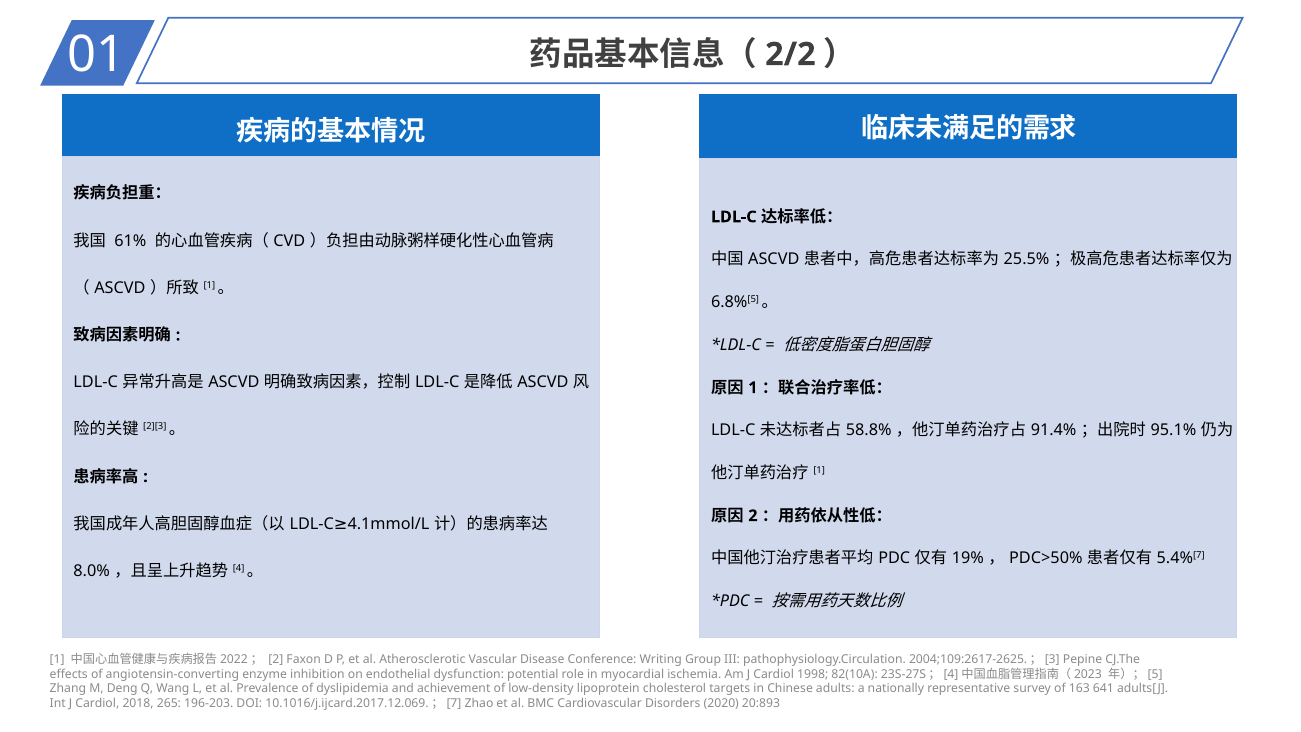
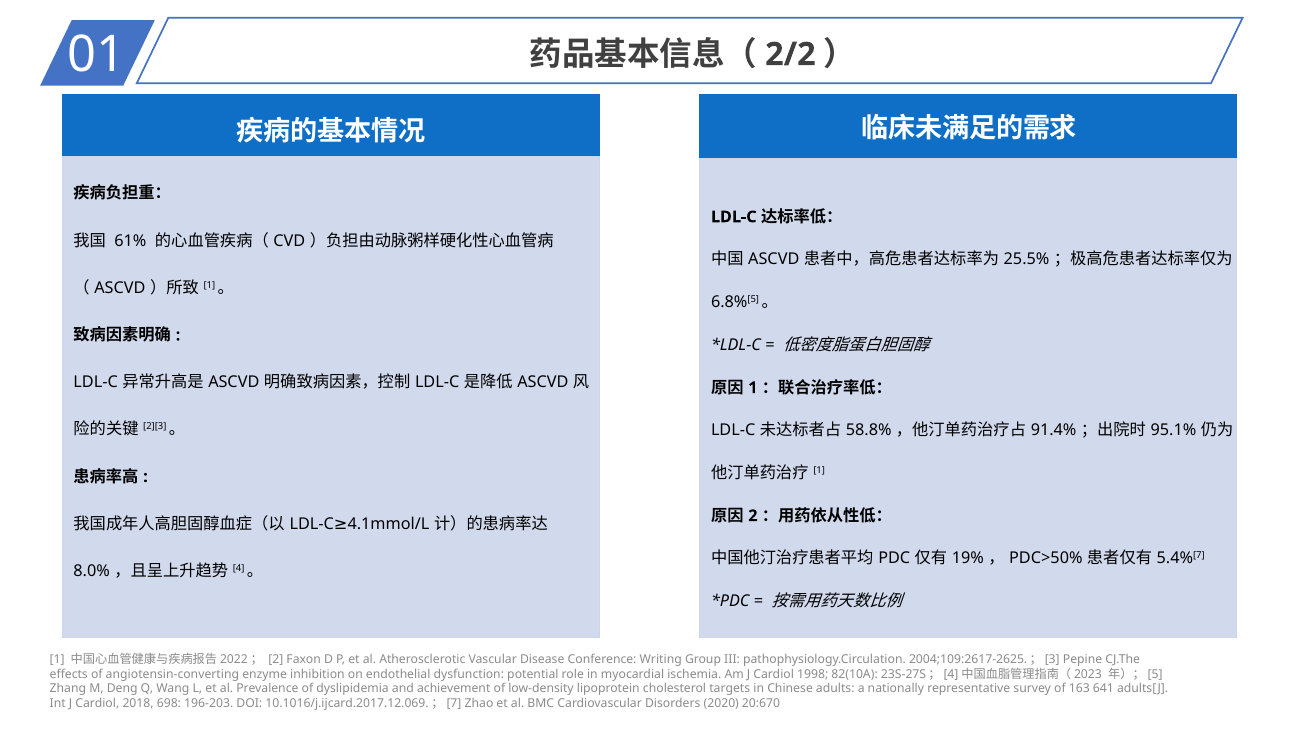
265: 265 -> 698
20:893: 20:893 -> 20:670
